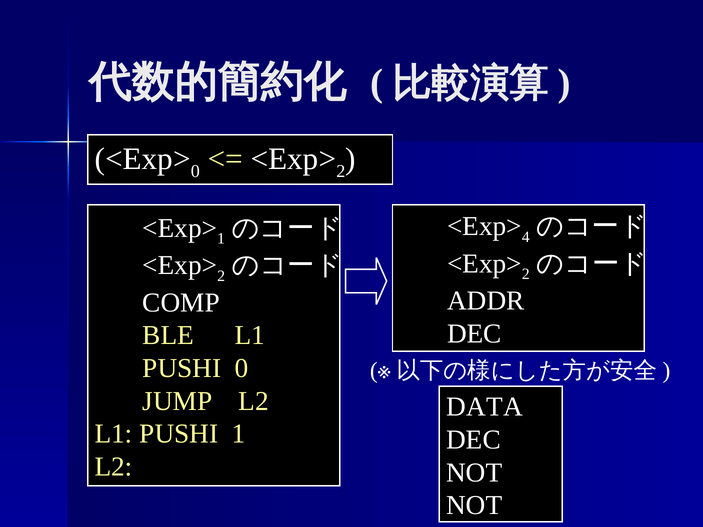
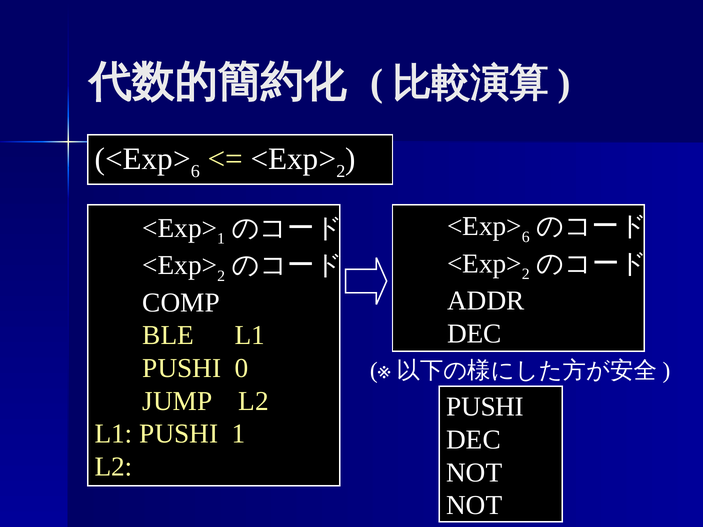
0 at (195, 171): 0 -> 6
4 at (526, 237): 4 -> 6
DATA at (485, 407): DATA -> PUSHI
